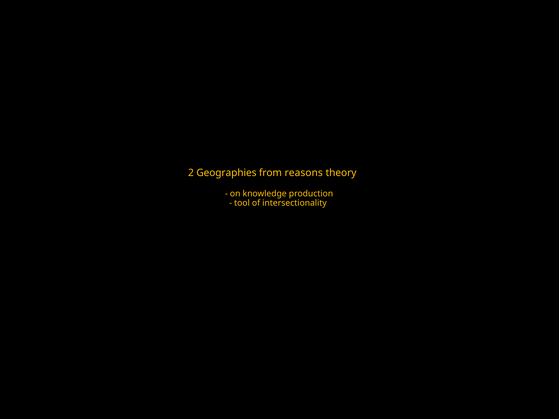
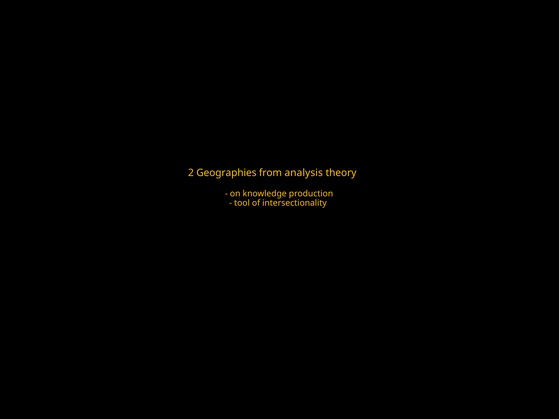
reasons: reasons -> analysis
